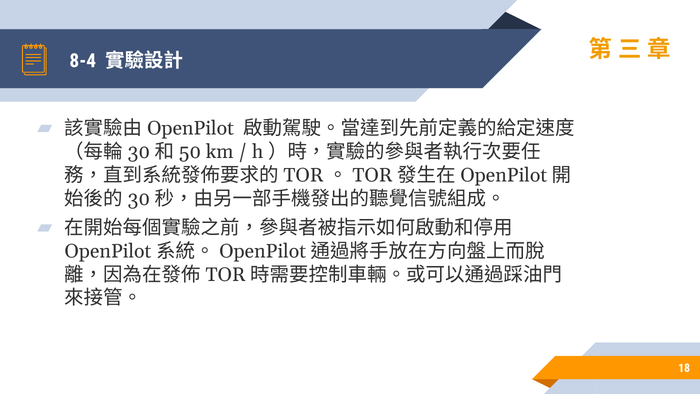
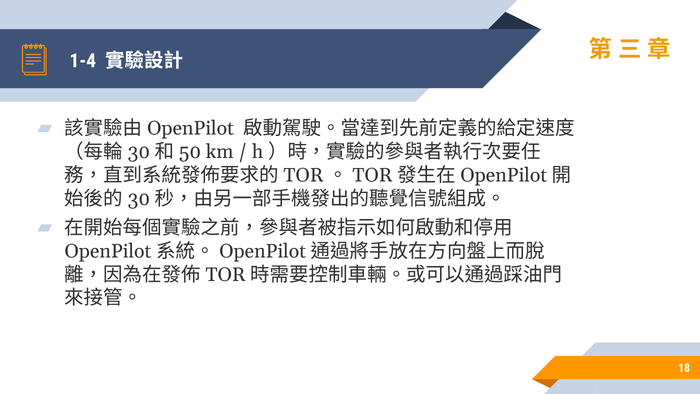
8-4: 8-4 -> 1-4
